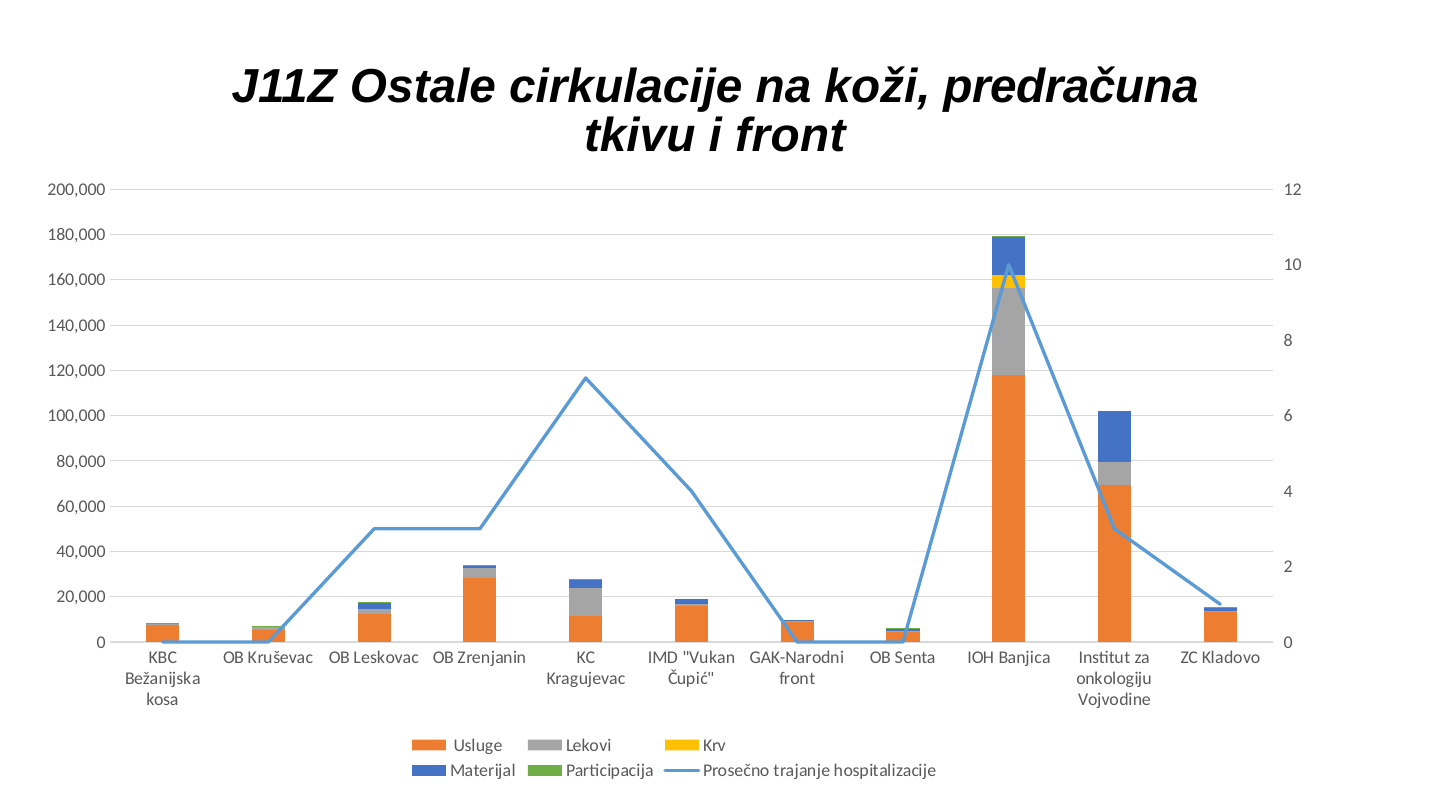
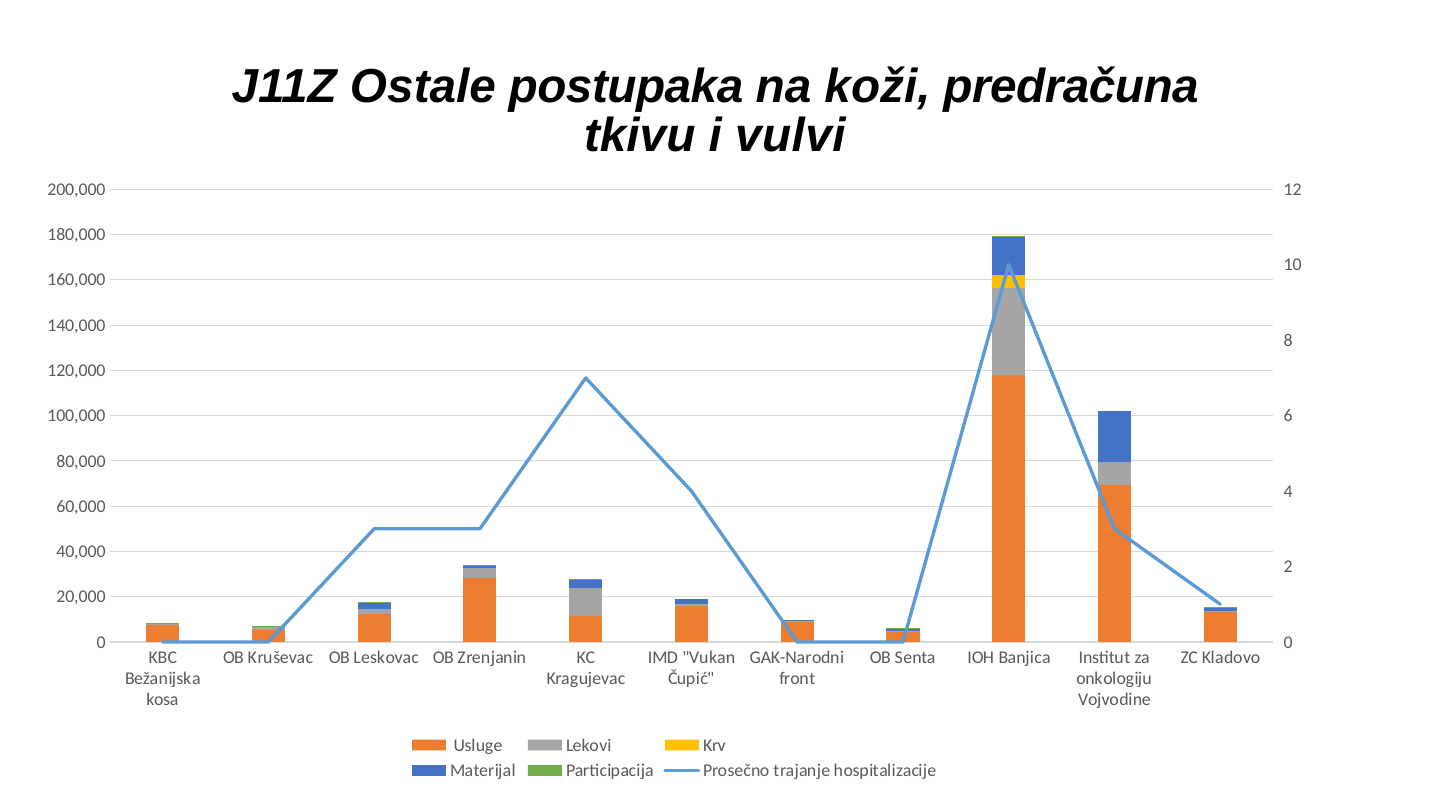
cirkulacije: cirkulacije -> postupaka
i front: front -> vulvi
